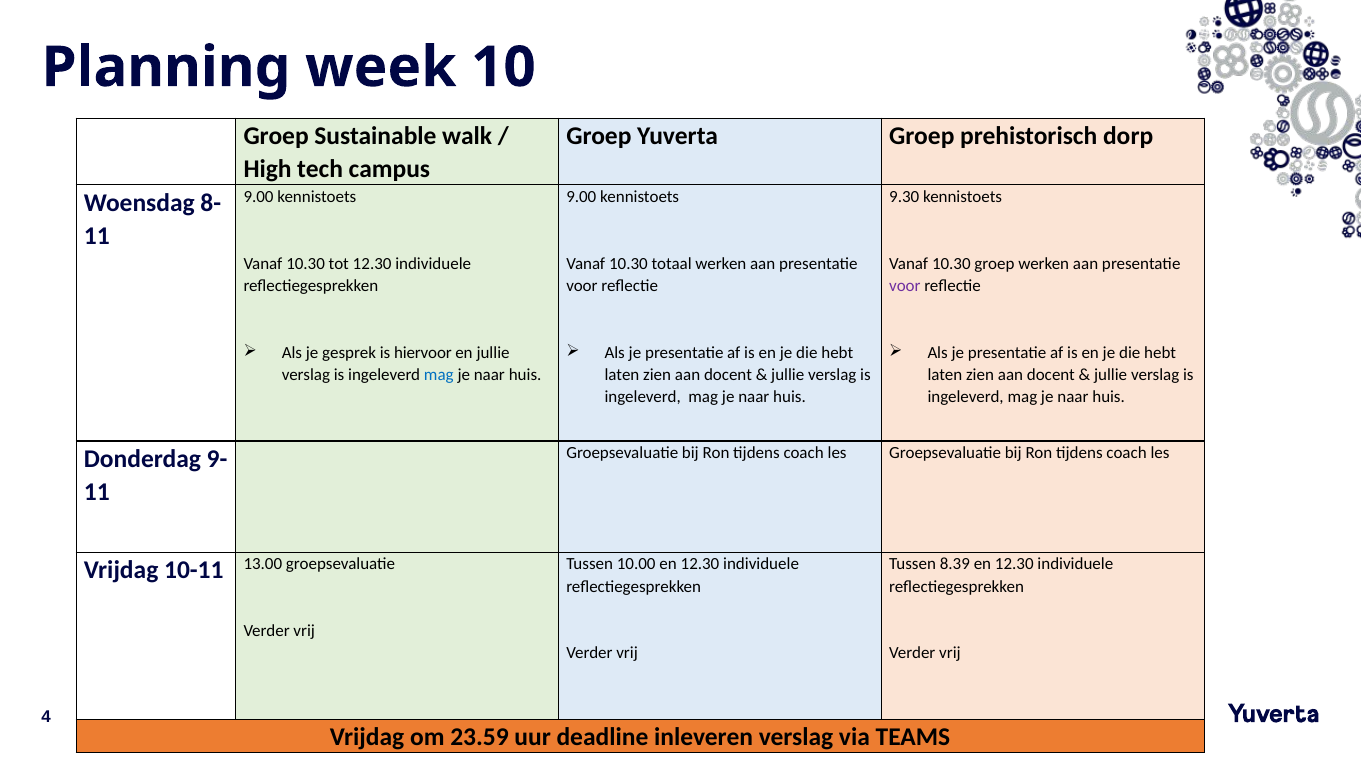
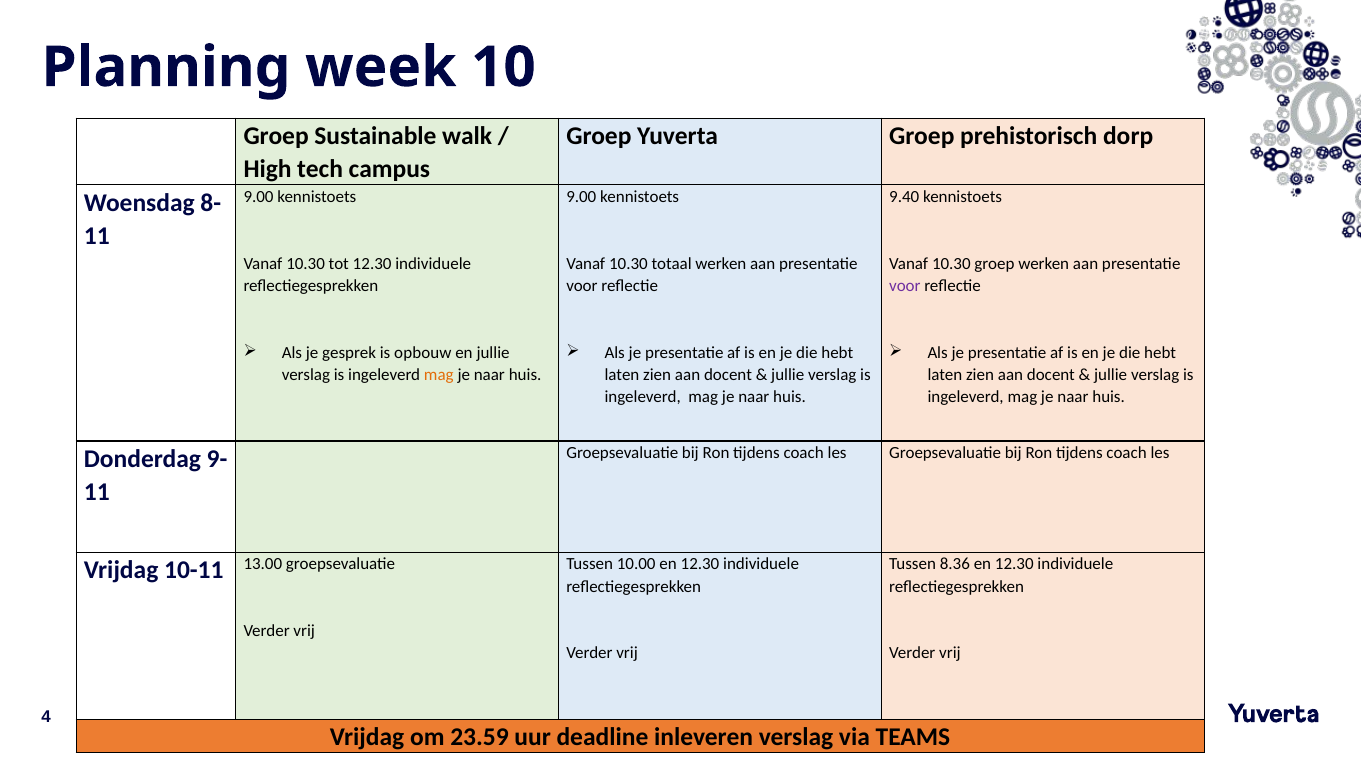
9.30: 9.30 -> 9.40
hiervoor: hiervoor -> opbouw
mag at (439, 375) colour: blue -> orange
8.39: 8.39 -> 8.36
